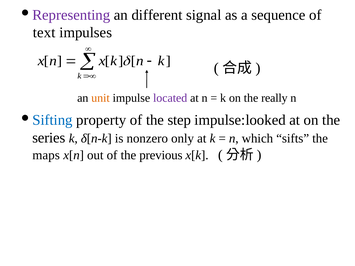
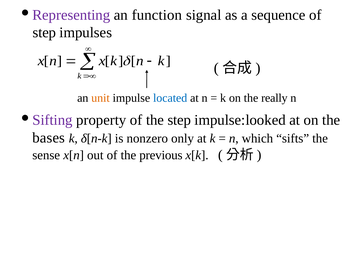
different: different -> function
text at (44, 33): text -> step
located colour: purple -> blue
Sifting colour: blue -> purple
series: series -> bases
maps: maps -> sense
